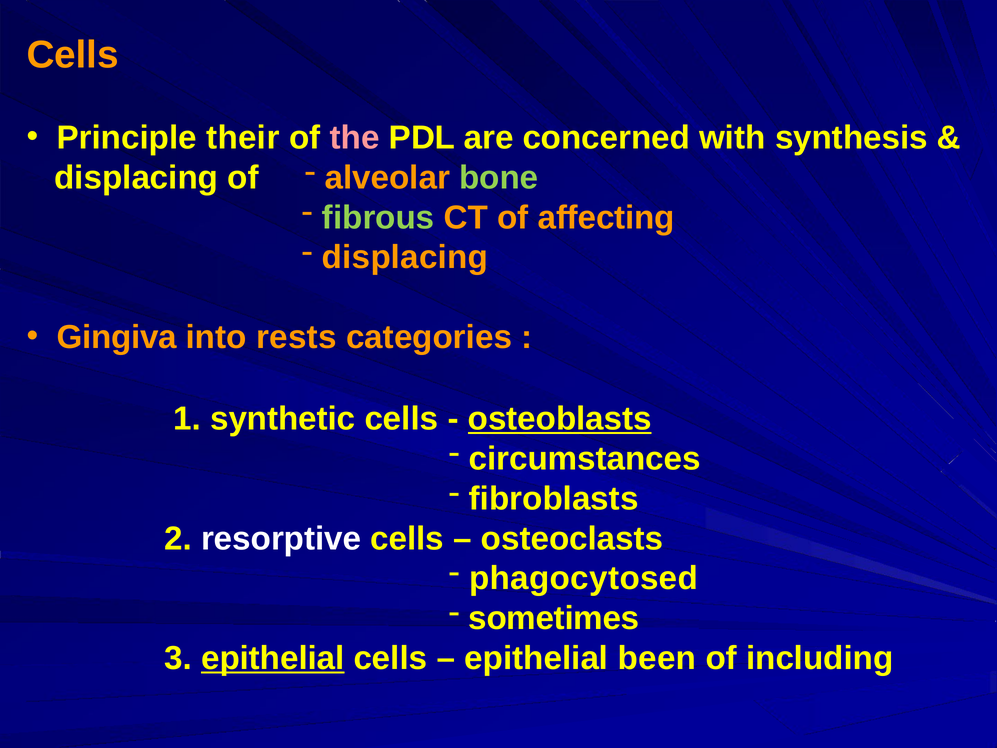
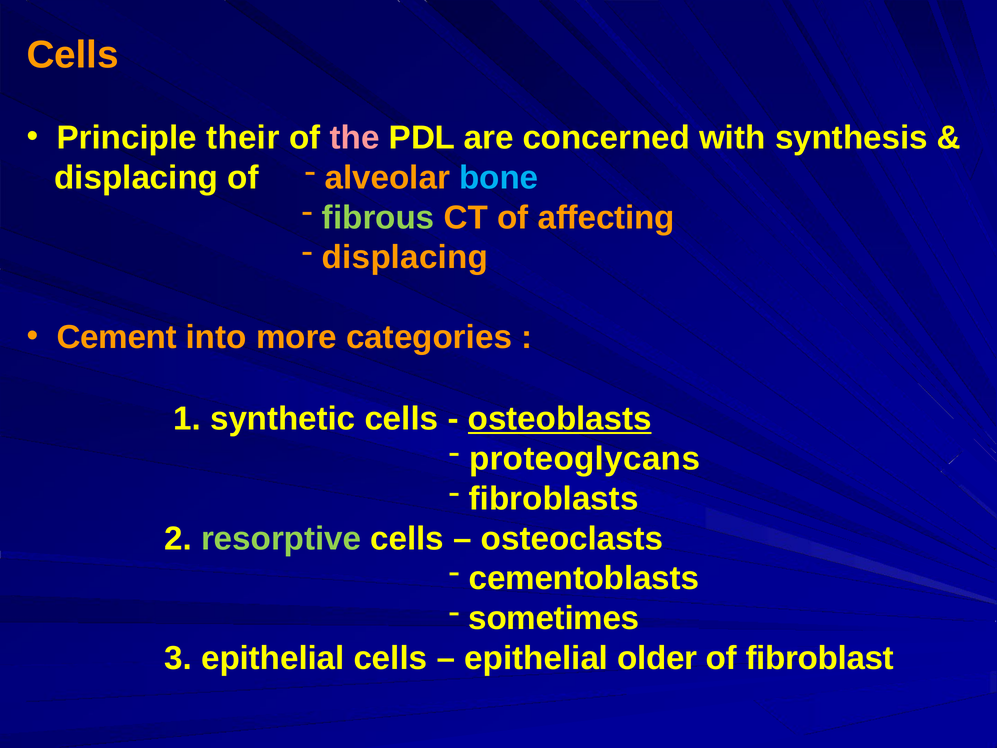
bone colour: light green -> light blue
Gingiva: Gingiva -> Cement
rests: rests -> more
circumstances: circumstances -> proteoglycans
resorptive colour: white -> light green
phagocytosed: phagocytosed -> cementoblasts
epithelial at (273, 658) underline: present -> none
been: been -> older
including: including -> fibroblast
